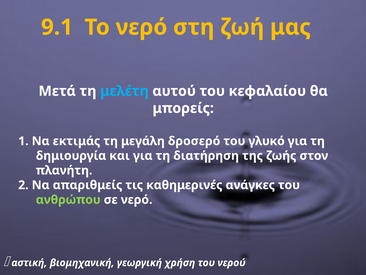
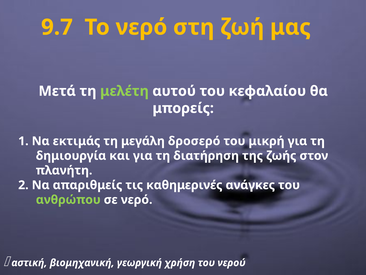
9.1: 9.1 -> 9.7
μελέτη colour: light blue -> light green
γλυκό: γλυκό -> μικρή
